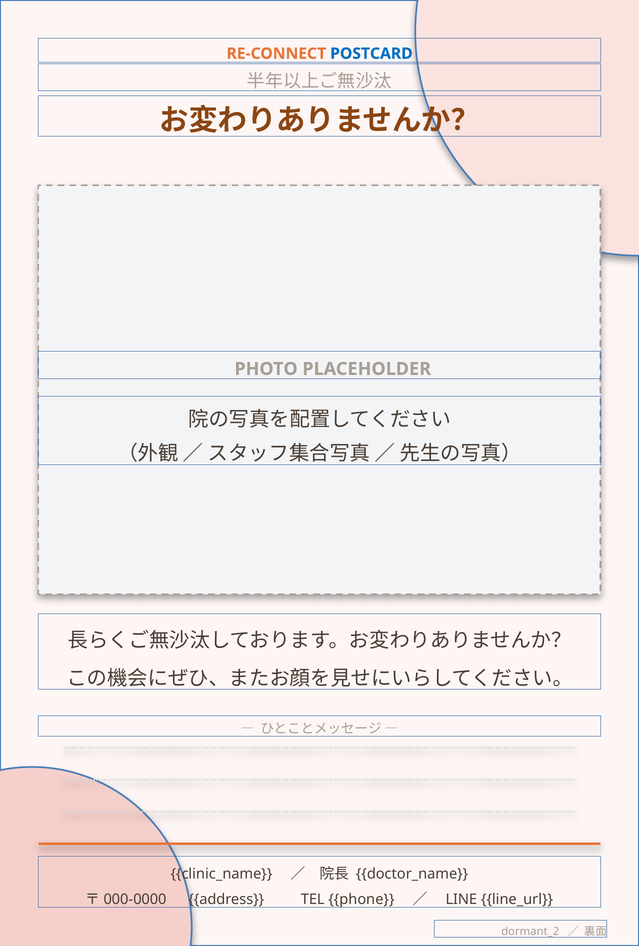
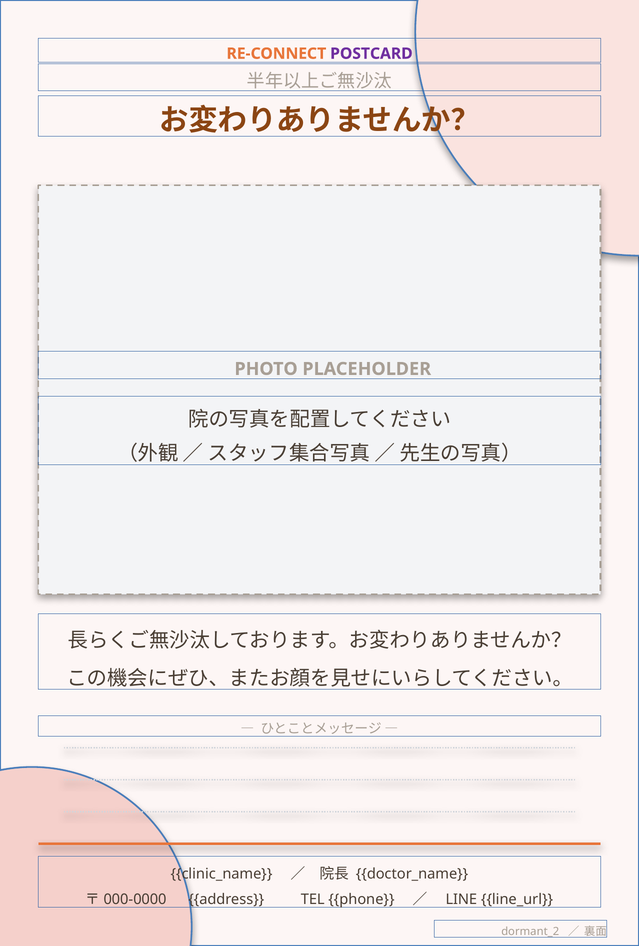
POSTCARD colour: blue -> purple
